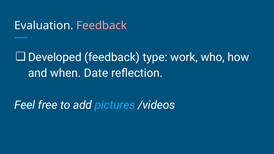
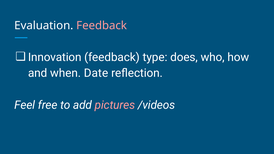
Developed: Developed -> Innovation
work: work -> does
pictures colour: light blue -> pink
